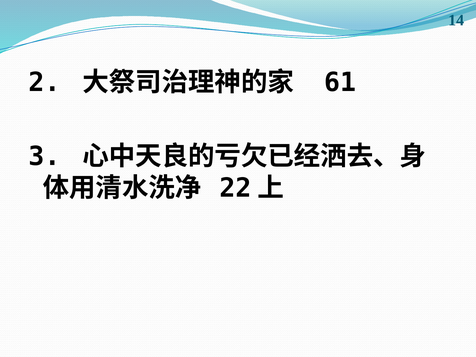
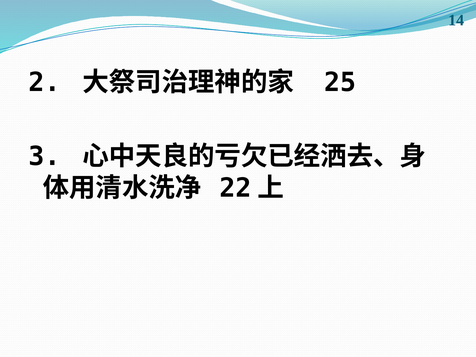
61: 61 -> 25
